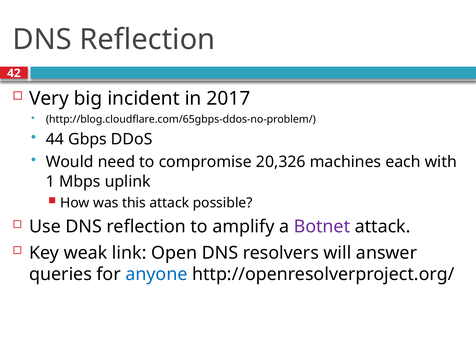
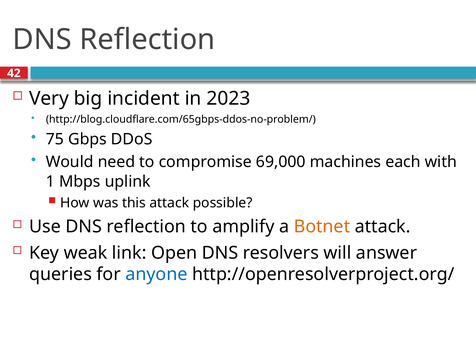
2017: 2017 -> 2023
44: 44 -> 75
20,326: 20,326 -> 69,000
Botnet colour: purple -> orange
